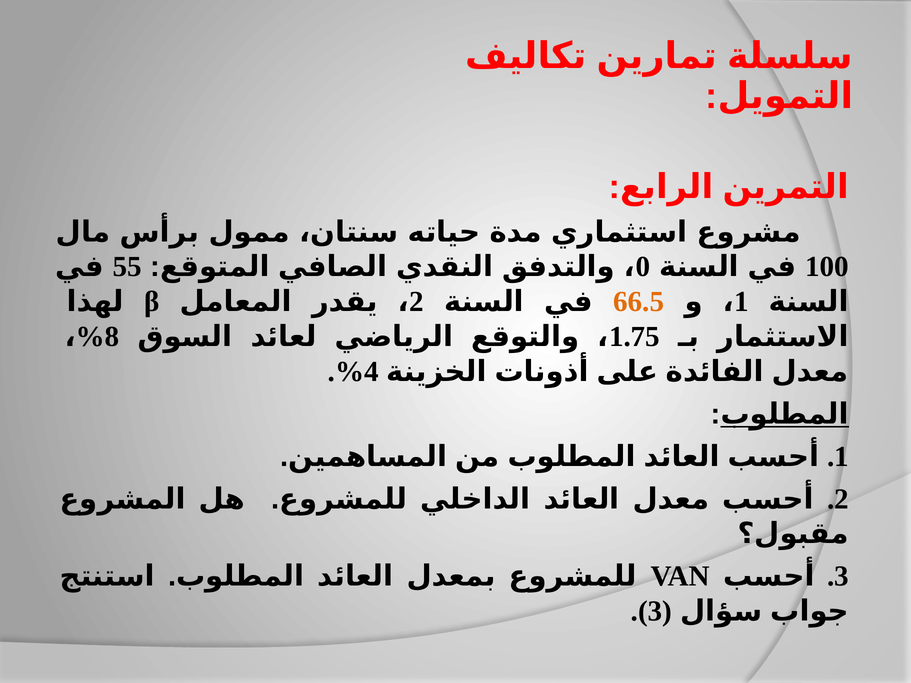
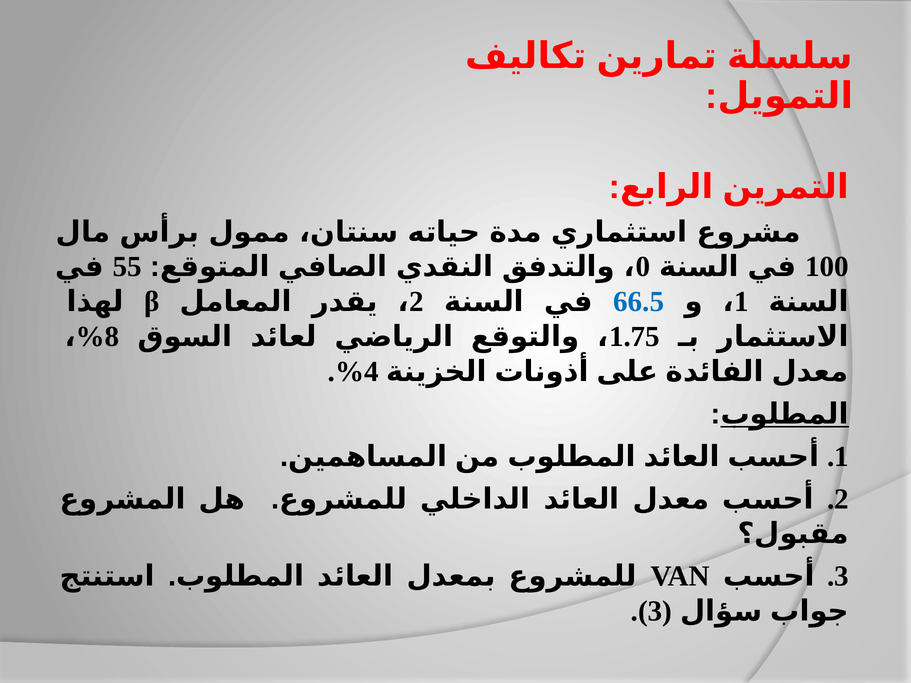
66.5 colour: orange -> blue
